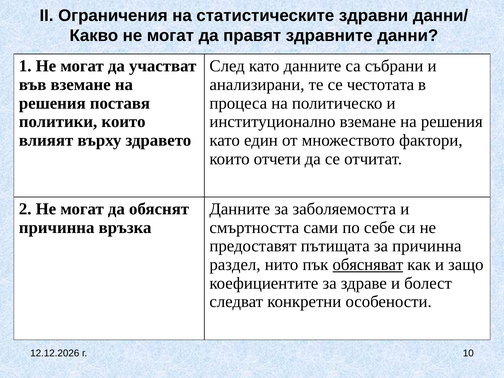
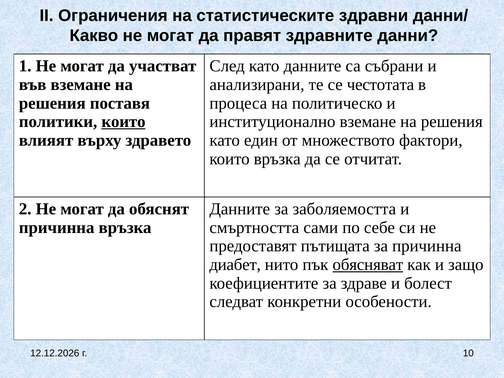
които at (123, 122) underline: none -> present
които отчети: отчети -> връзка
раздел: раздел -> диабет
